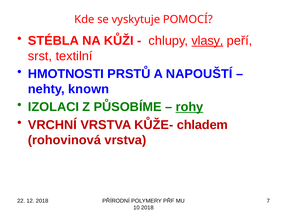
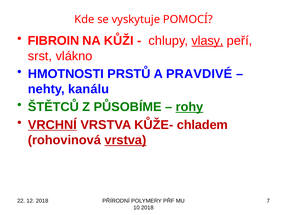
STÉBLA: STÉBLA -> FIBROIN
textilní: textilní -> vlákno
NAPOUŠTÍ: NAPOUŠTÍ -> PRAVDIVÉ
known: known -> kanálu
IZOLACI: IZOLACI -> ŠTĚTCŮ
VRCHNÍ underline: none -> present
vrstva at (125, 140) underline: none -> present
